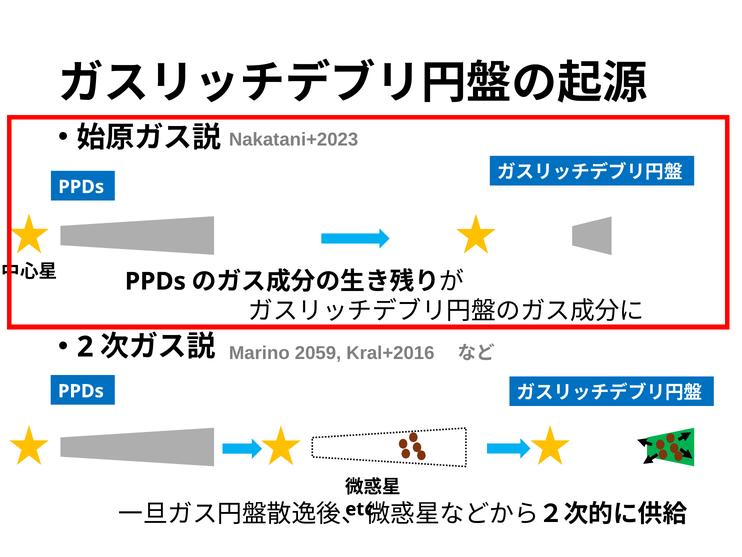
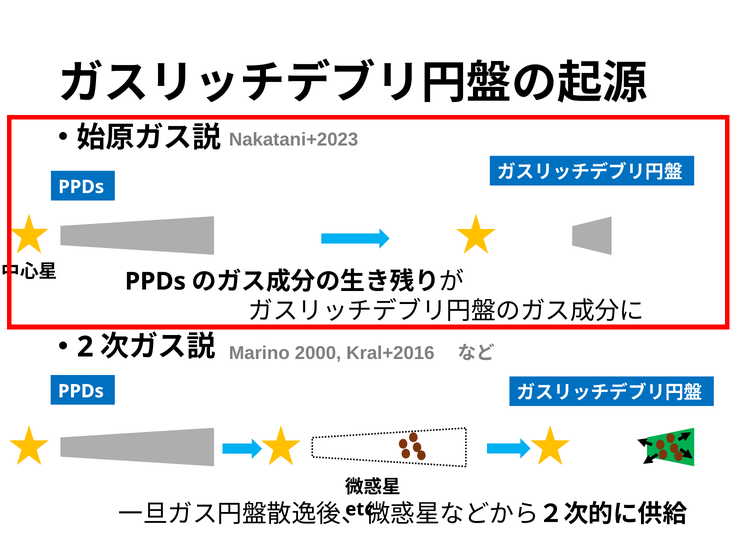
2059: 2059 -> 2000
